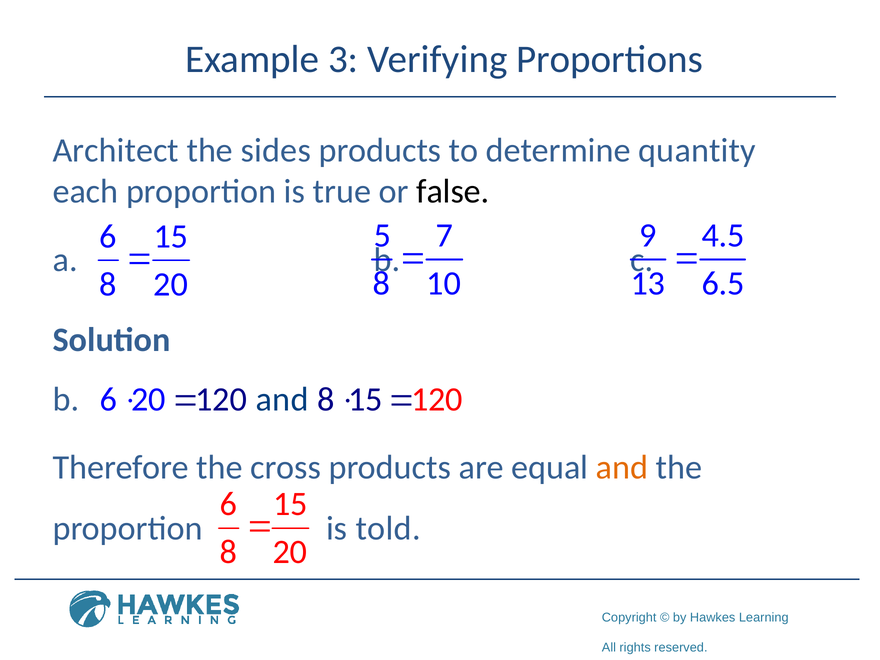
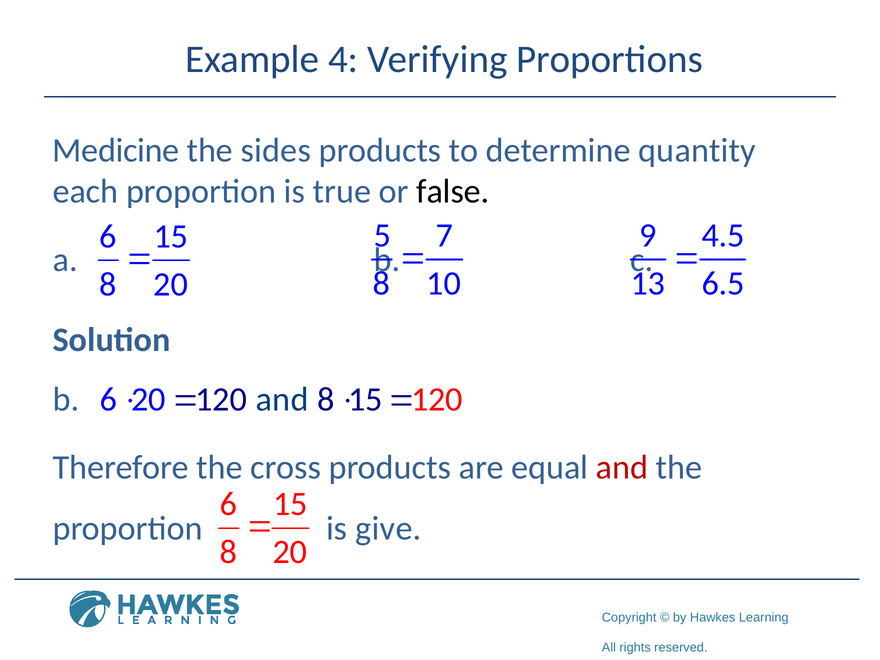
3: 3 -> 4
Architect: Architect -> Medicine
and colour: orange -> red
told: told -> give
